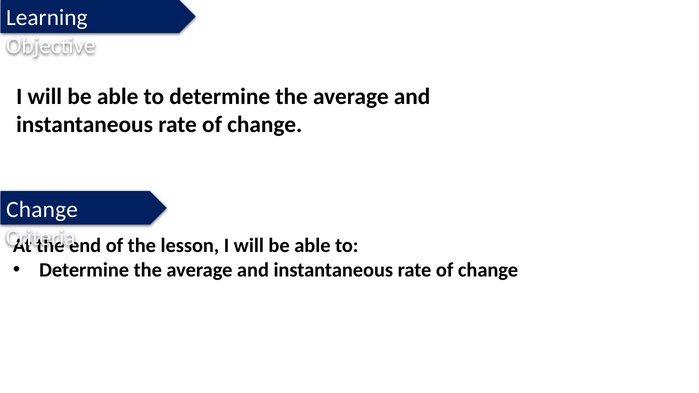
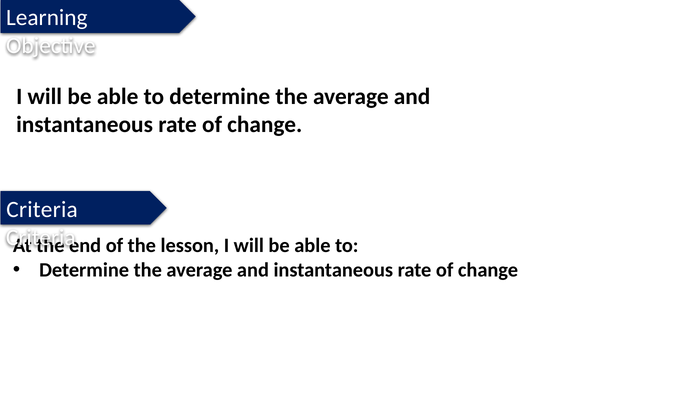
Change at (42, 209): Change -> Criteria
